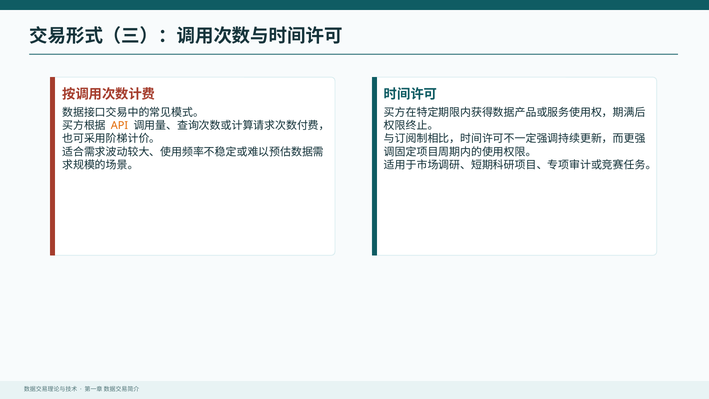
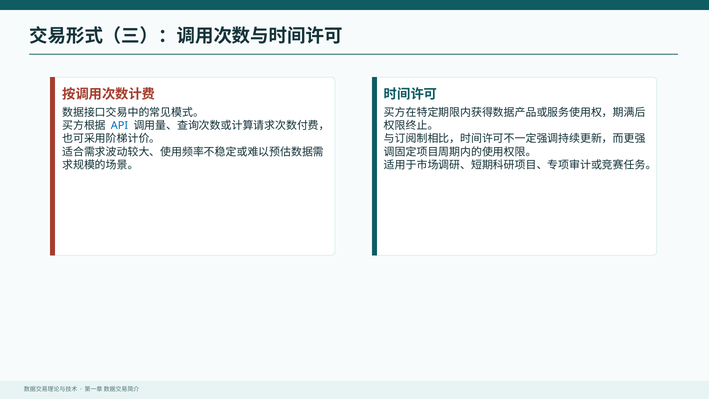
API colour: orange -> blue
